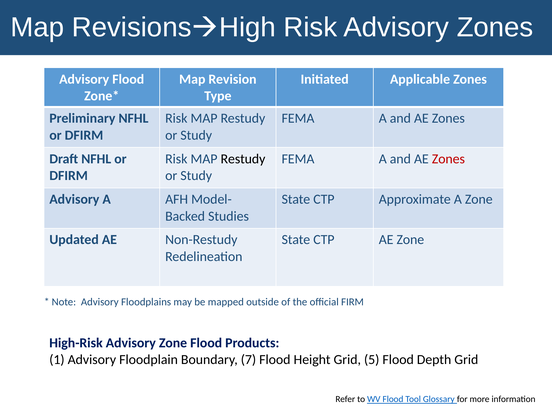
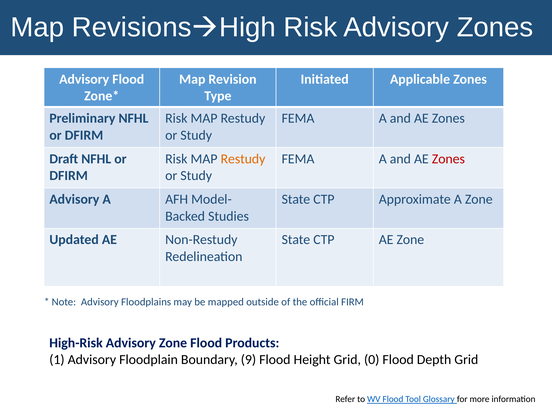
Restudy at (243, 159) colour: black -> orange
7: 7 -> 9
5: 5 -> 0
